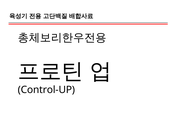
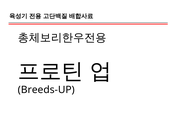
Control-UP: Control-UP -> Breeds-UP
